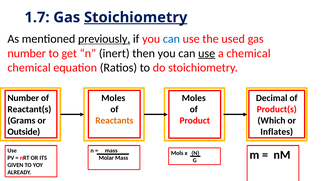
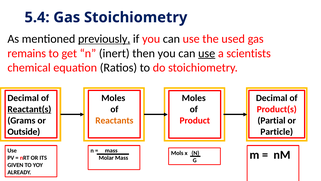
1.7: 1.7 -> 5.4
Stoichiometry at (136, 17) underline: present -> none
can at (171, 39) colour: blue -> black
number at (27, 53): number -> remains
a chemical: chemical -> scientists
Number at (23, 98): Number -> Decimal
Reactant(s underline: none -> present
Which: Which -> Partial
Inflates: Inflates -> Particle
